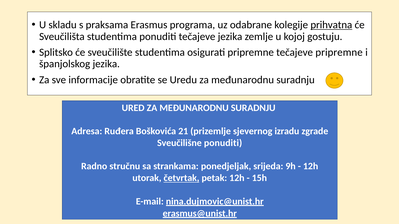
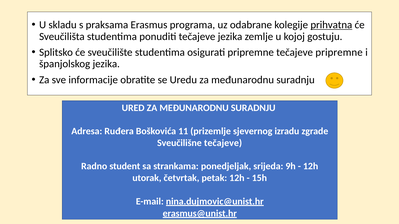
21: 21 -> 11
Sveučilišne ponuditi: ponuditi -> tečajeve
stručnu: stručnu -> student
četvrtak underline: present -> none
